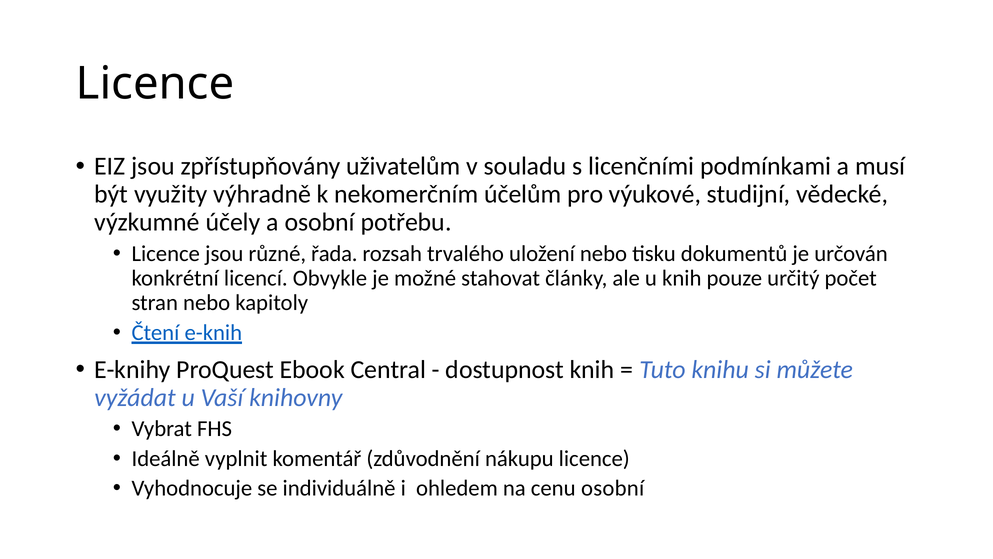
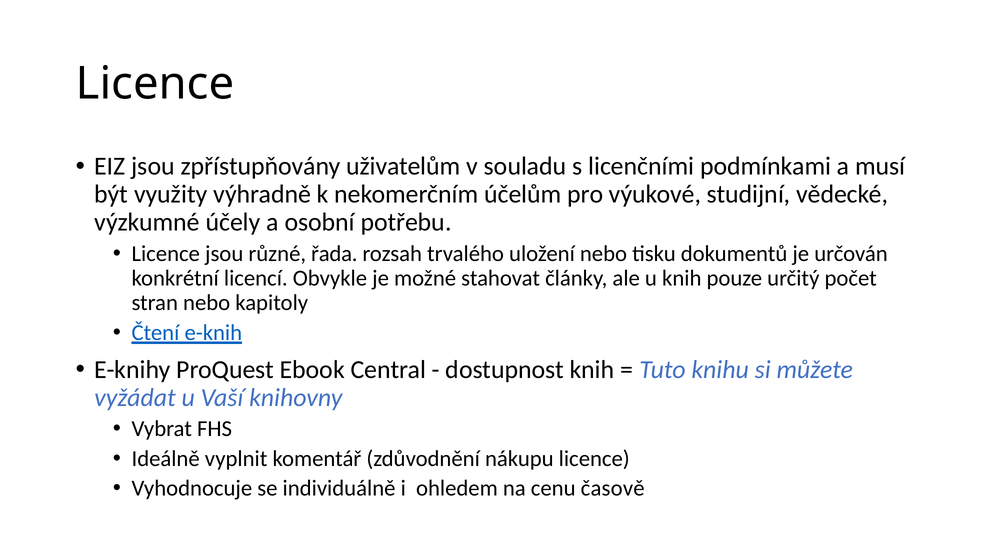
cenu osobní: osobní -> časově
